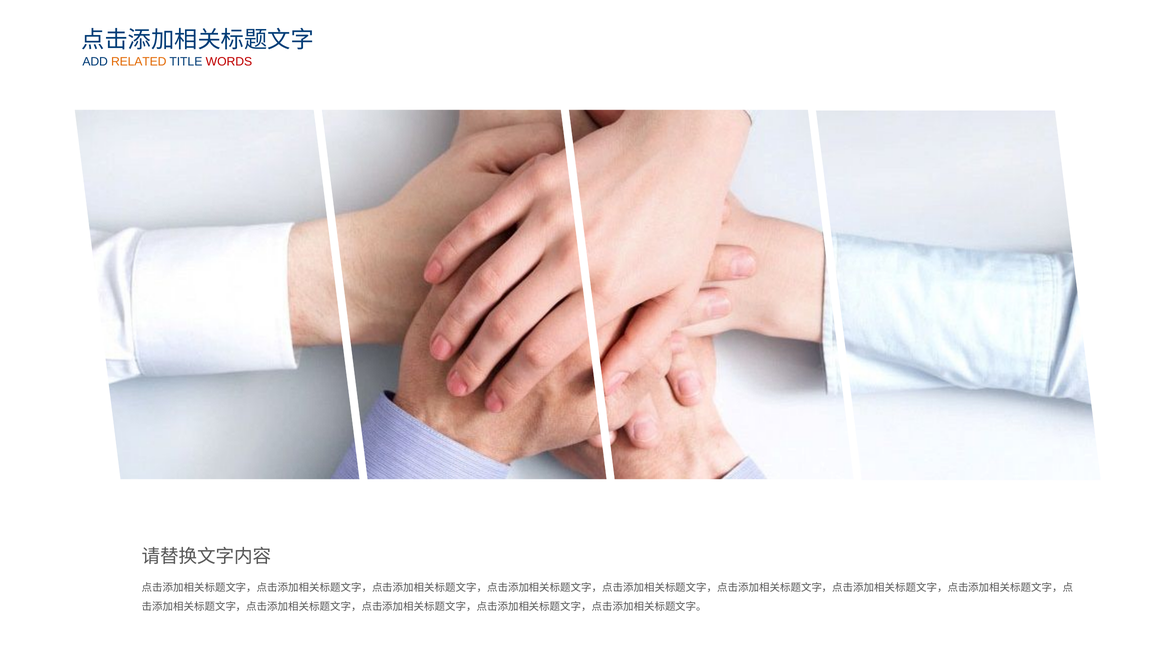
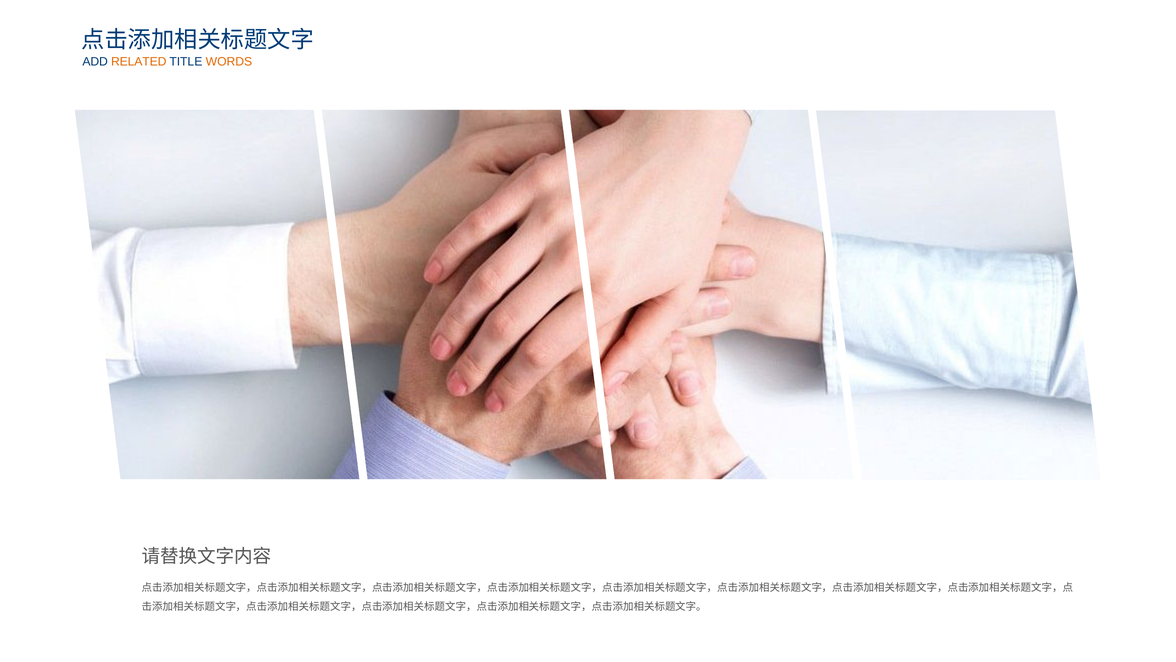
WORDS colour: red -> orange
